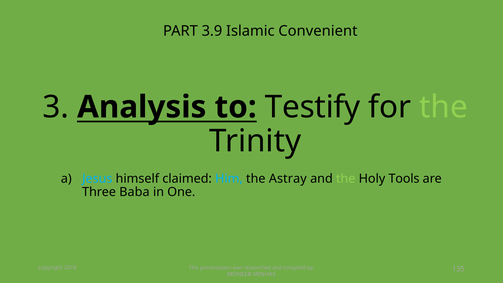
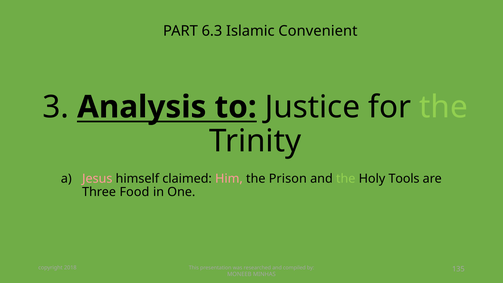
3.9: 3.9 -> 6.3
Testify: Testify -> Justice
Jesus colour: light blue -> pink
Him colour: light blue -> pink
Astray: Astray -> Prison
Baba: Baba -> Food
